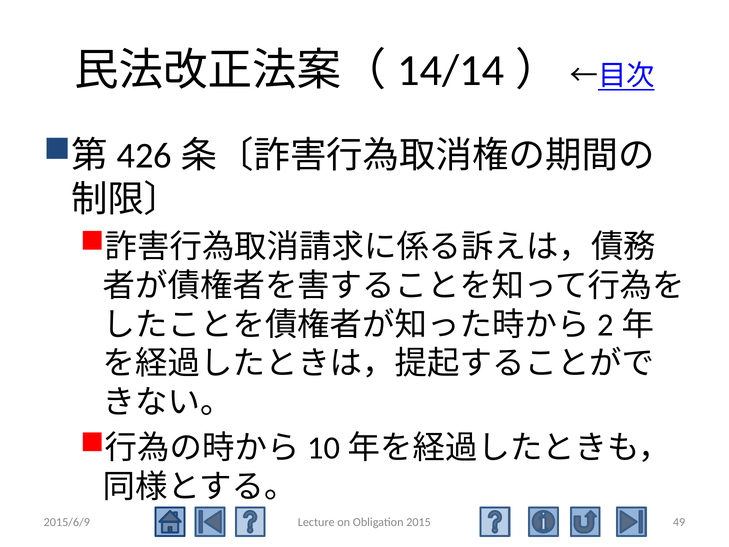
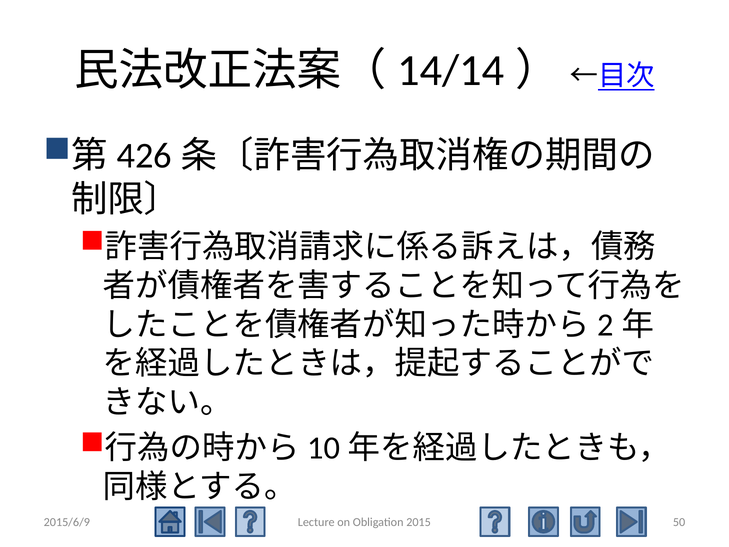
49: 49 -> 50
